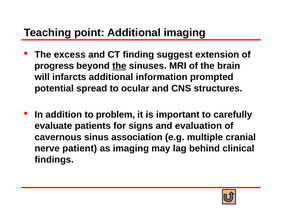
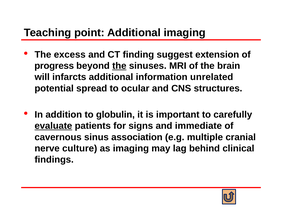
prompted: prompted -> unrelated
problem: problem -> globulin
evaluate underline: none -> present
evaluation: evaluation -> immediate
patient: patient -> culture
